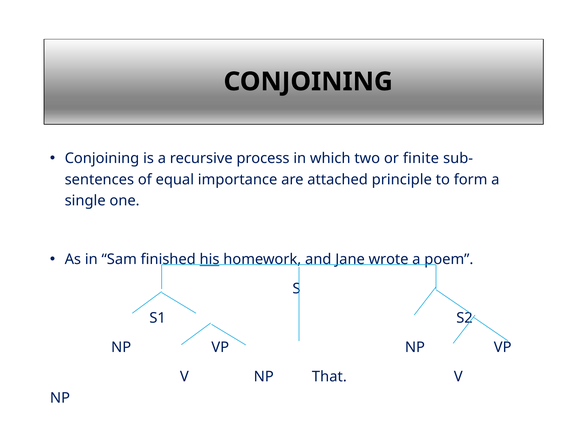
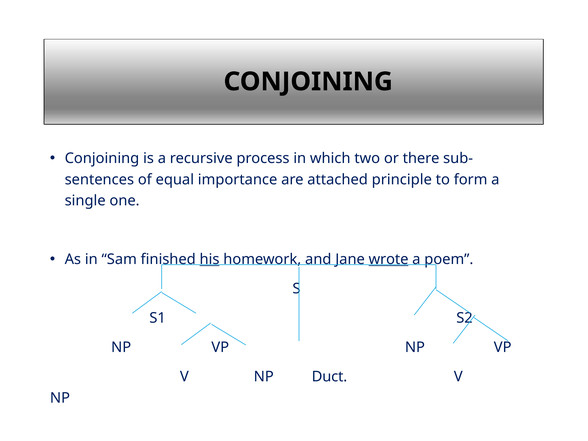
finite: finite -> there
wrote underline: none -> present
That: That -> Duct
